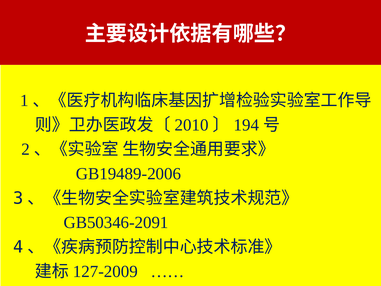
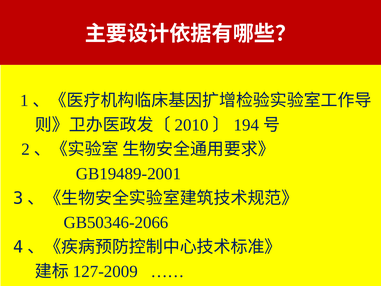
GB19489-2006: GB19489-2006 -> GB19489-2001
GB50346-2091: GB50346-2091 -> GB50346-2066
